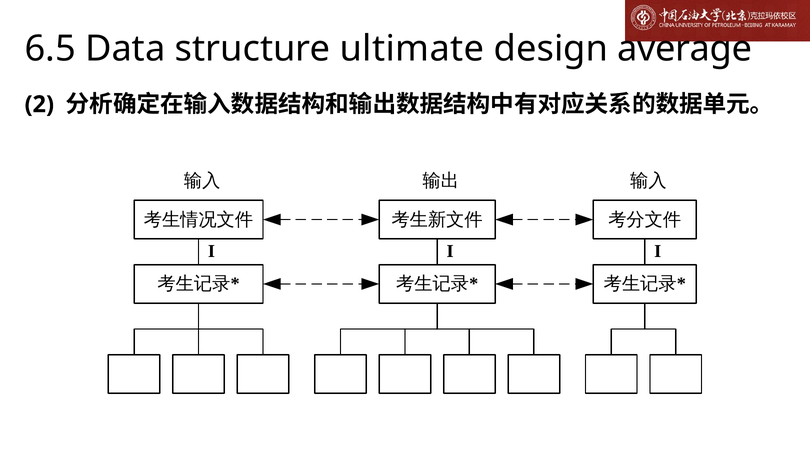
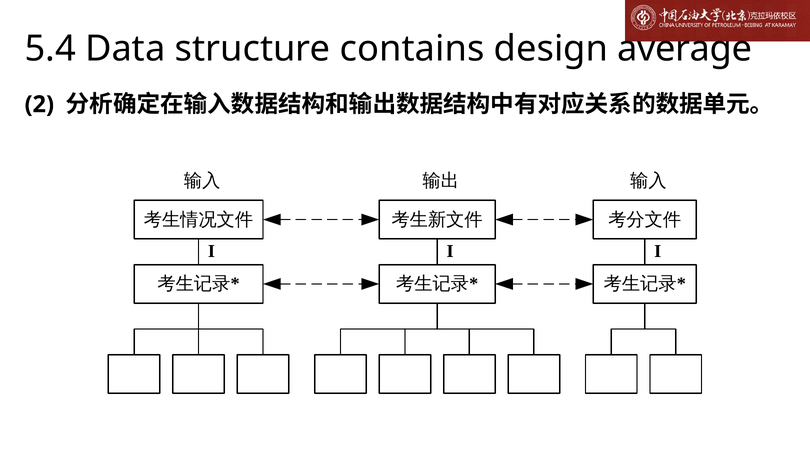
6.5: 6.5 -> 5.4
ultimate: ultimate -> contains
